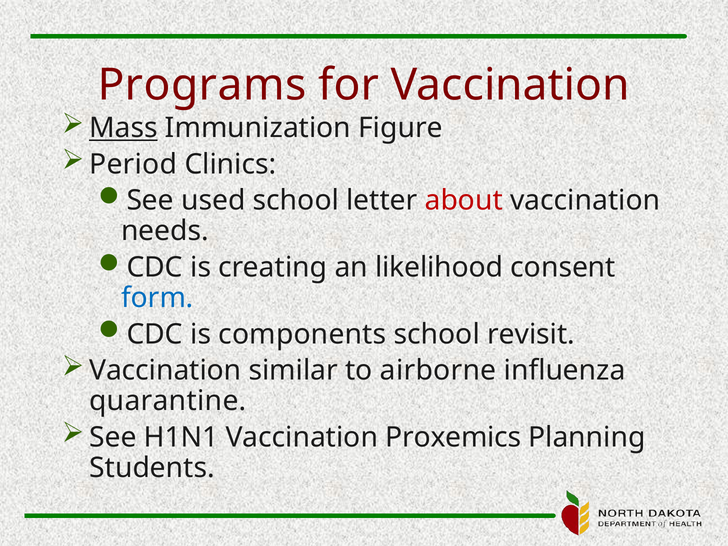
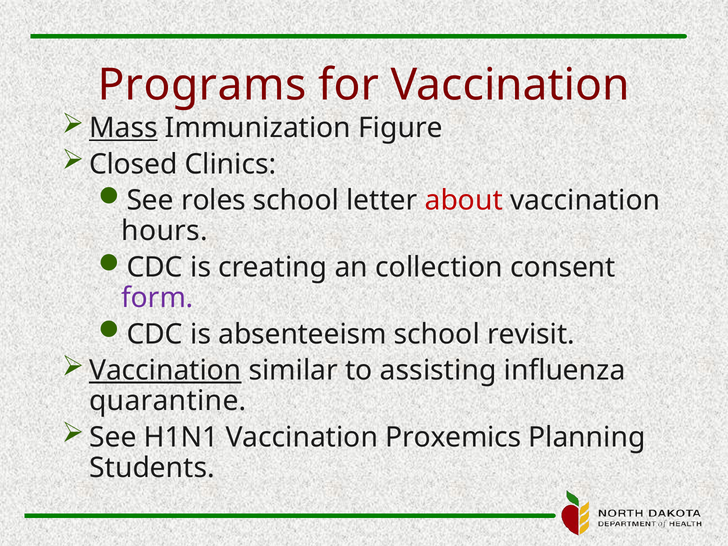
Period: Period -> Closed
used: used -> roles
needs: needs -> hours
likelihood: likelihood -> collection
form colour: blue -> purple
components: components -> absenteeism
Vaccination at (165, 370) underline: none -> present
airborne: airborne -> assisting
